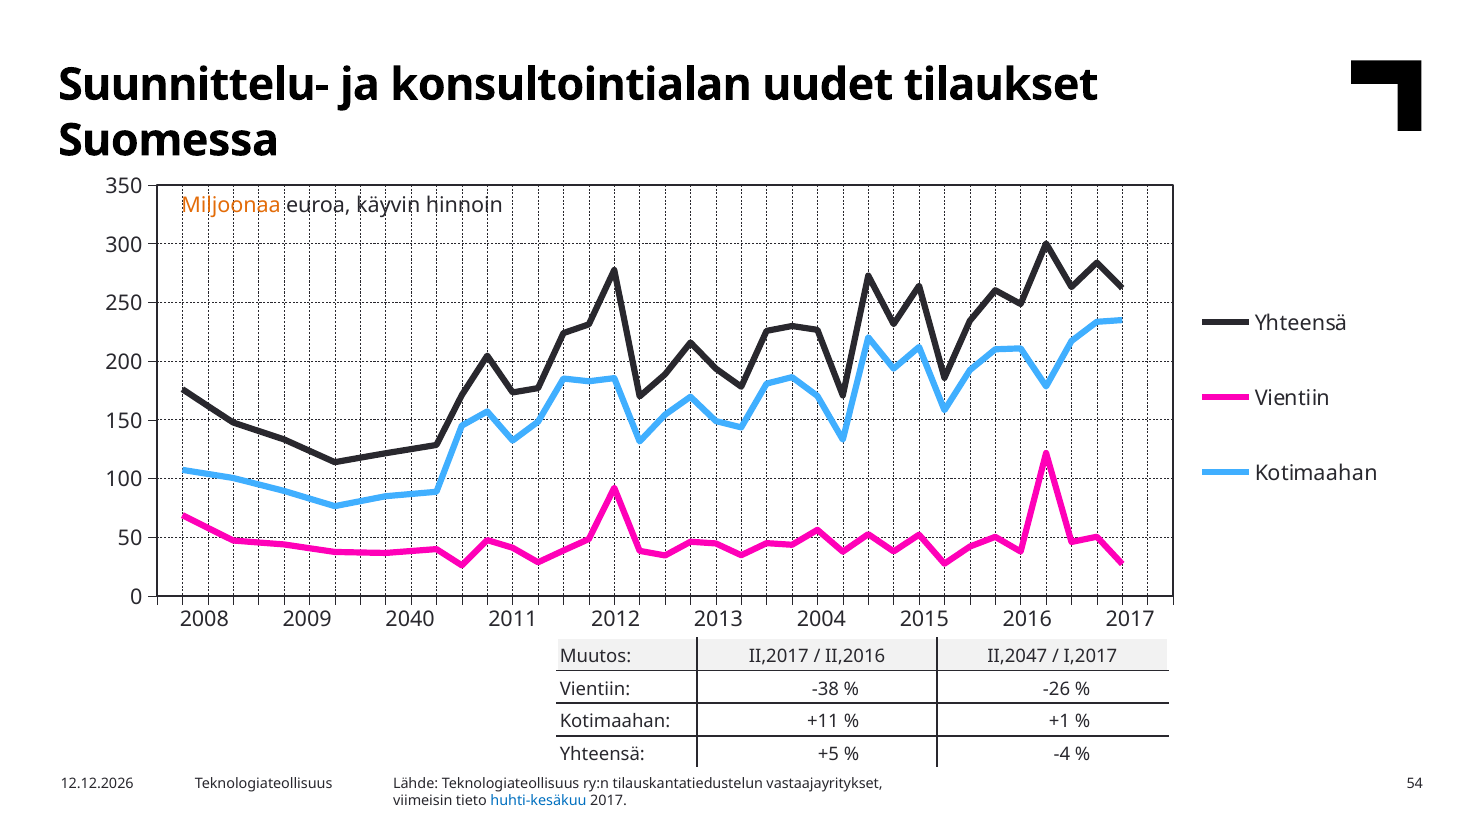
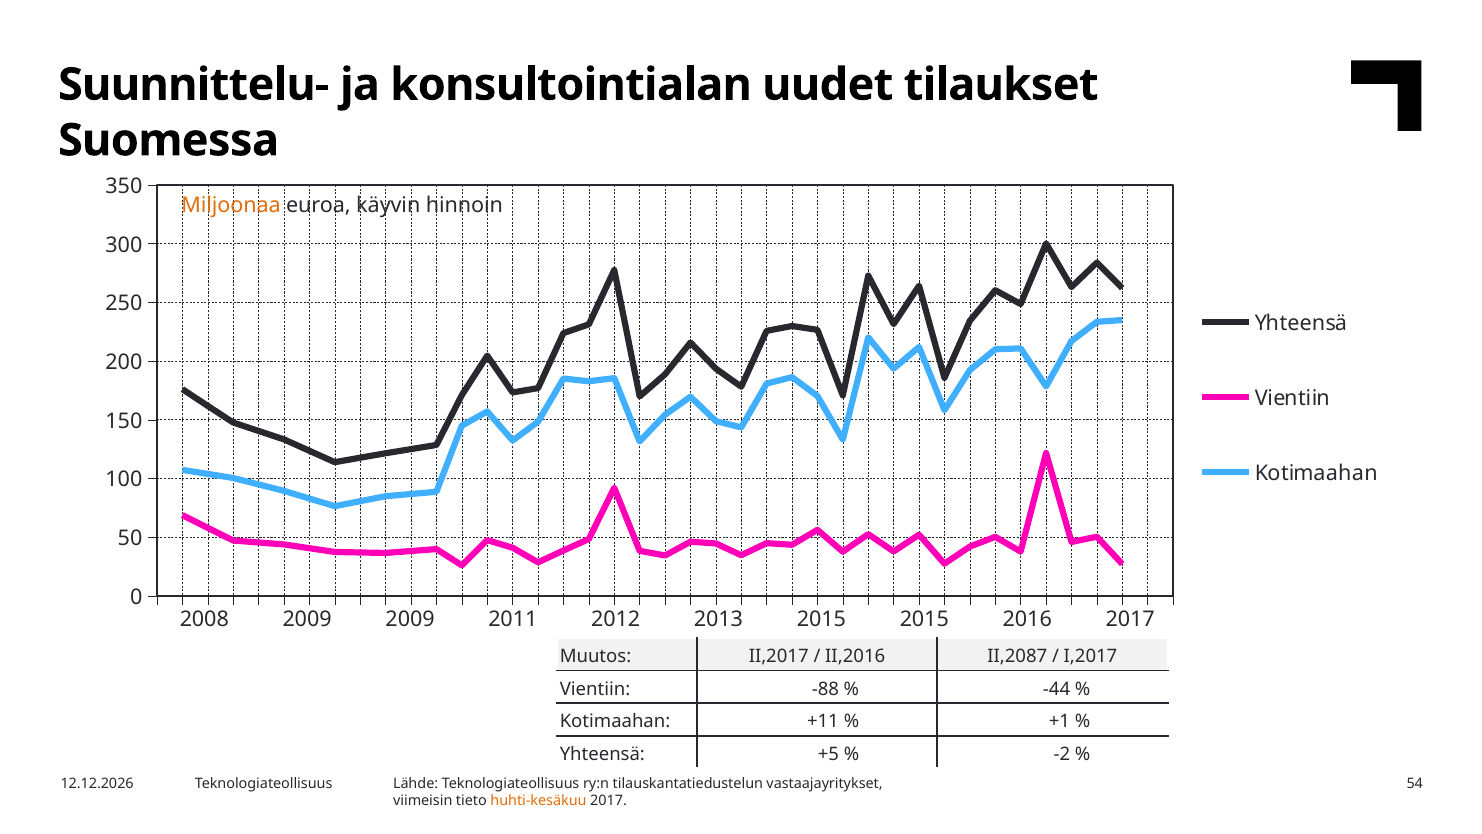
2009 2040: 2040 -> 2009
2013 2004: 2004 -> 2015
II,2047: II,2047 -> II,2087
-38: -38 -> -88
-26: -26 -> -44
-4: -4 -> -2
huhti-kesäkuu colour: blue -> orange
